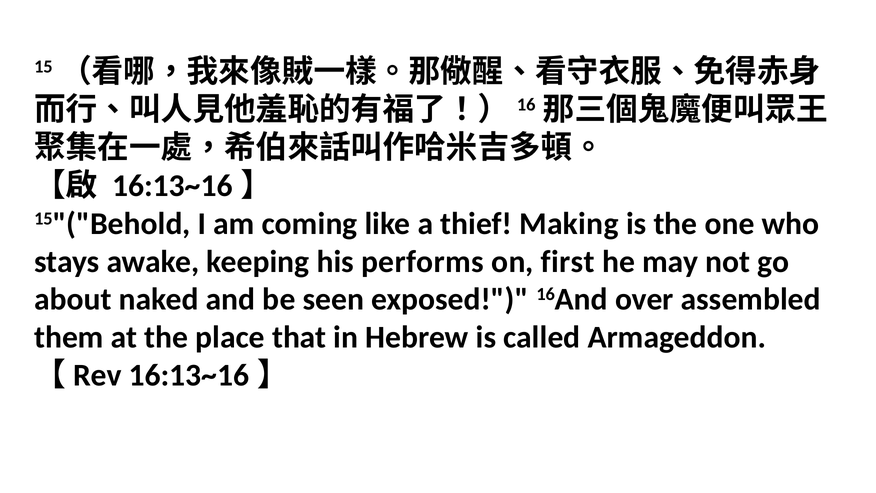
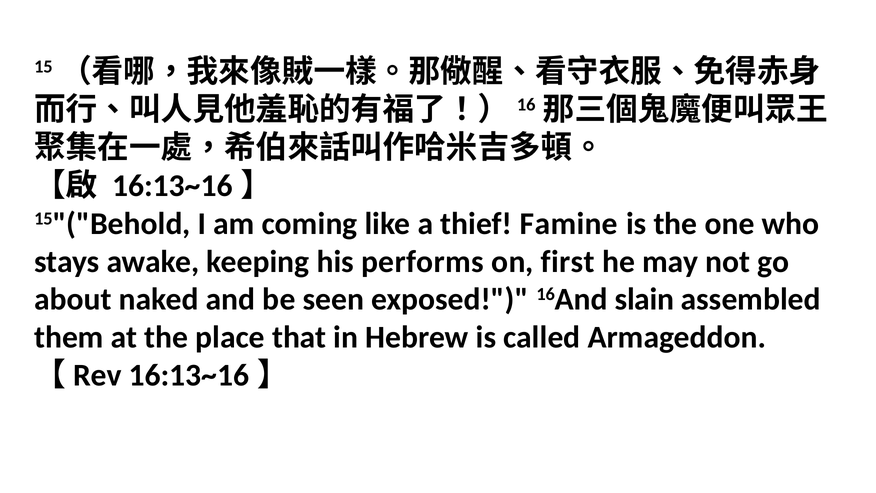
Making: Making -> Famine
over: over -> slain
